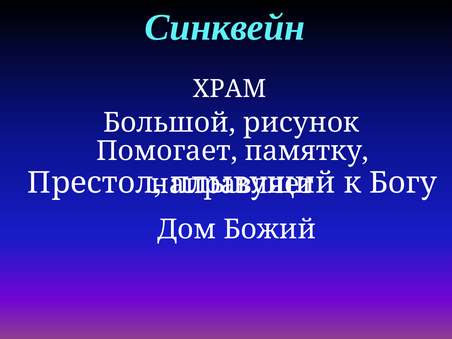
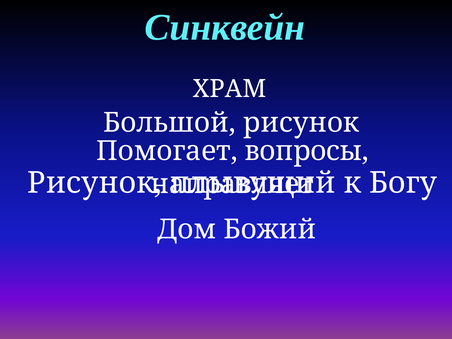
памятку: памятку -> вопросы
Престол at (95, 183): Престол -> Рисунок
